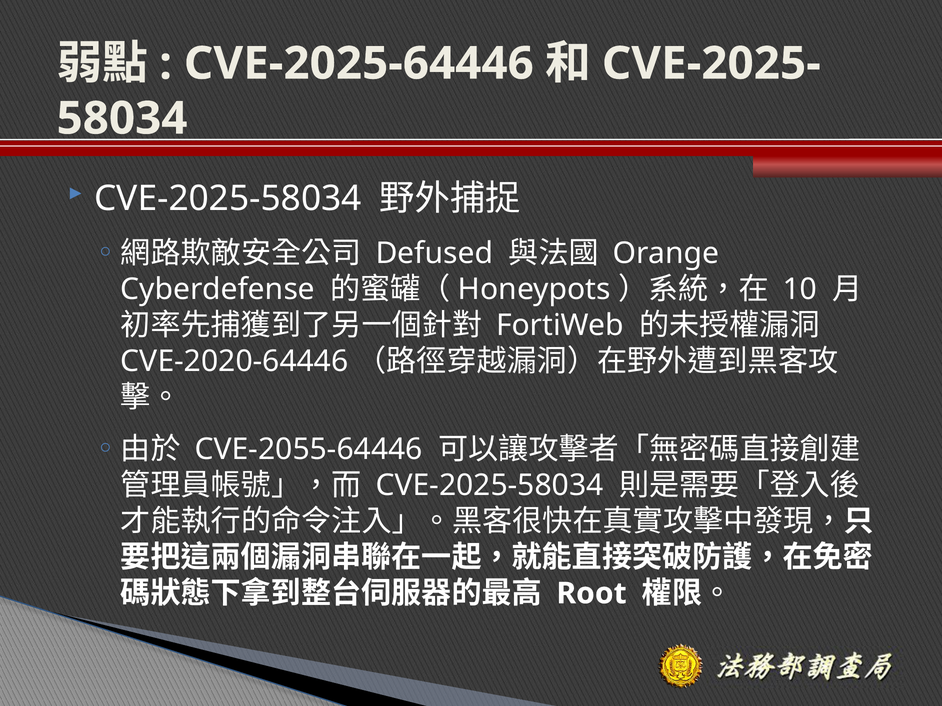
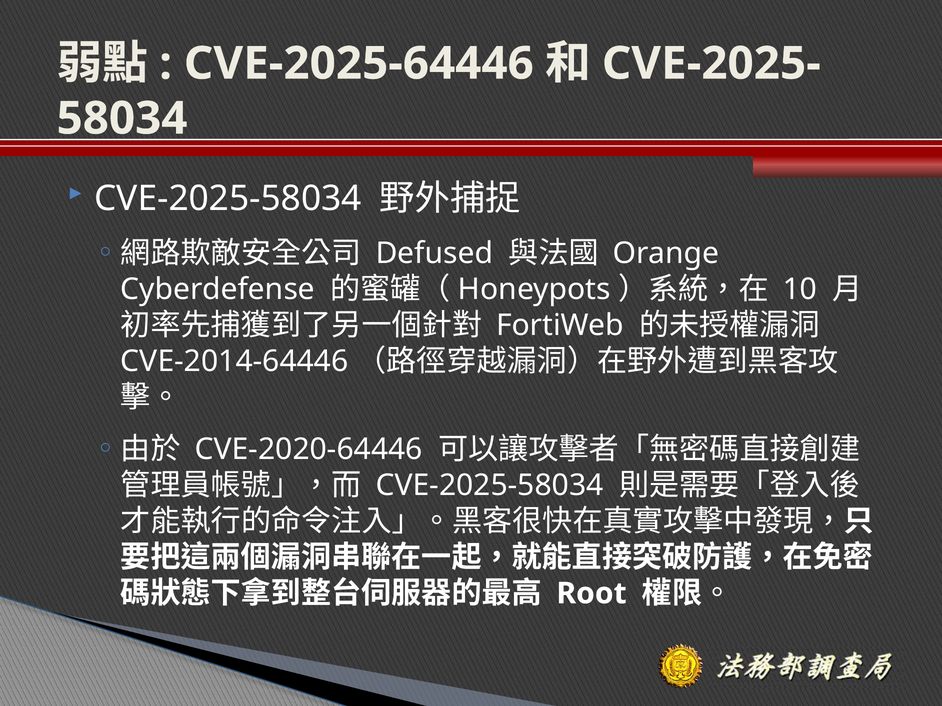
CVE-2020-64446: CVE-2020-64446 -> CVE-2014-64446
CVE-2055-64446: CVE-2055-64446 -> CVE-2020-64446
